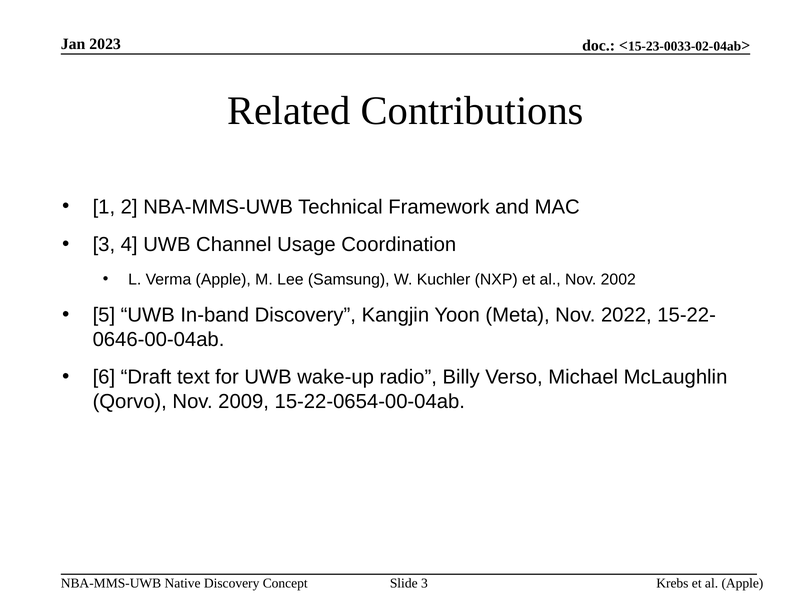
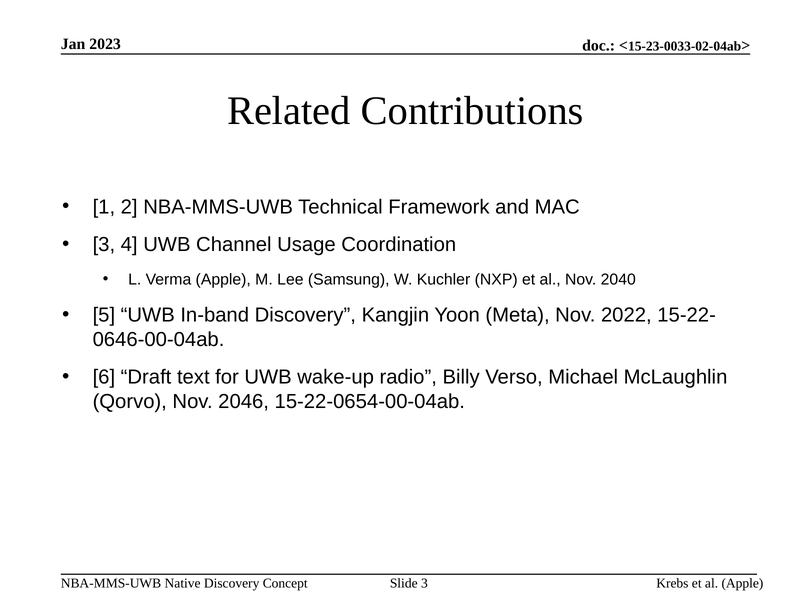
2002: 2002 -> 2040
2009: 2009 -> 2046
